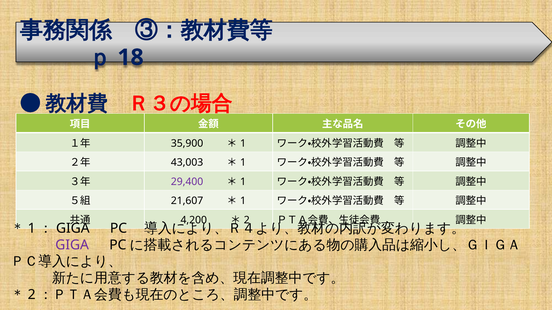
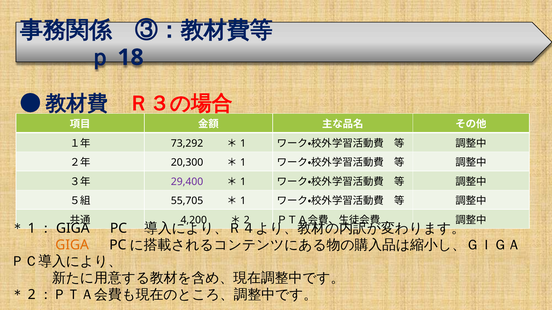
35,900: 35,900 -> 73,292
43,003: 43,003 -> 20,300
21,607: 21,607 -> 55,705
GIGA at (72, 245) colour: purple -> orange
